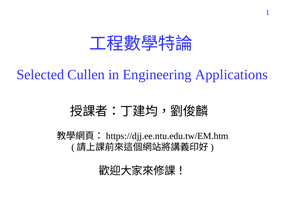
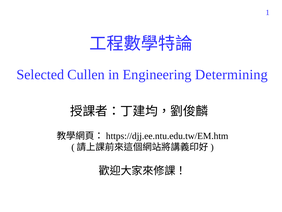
Applications: Applications -> Determining
